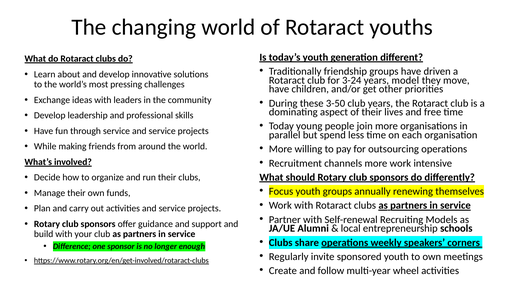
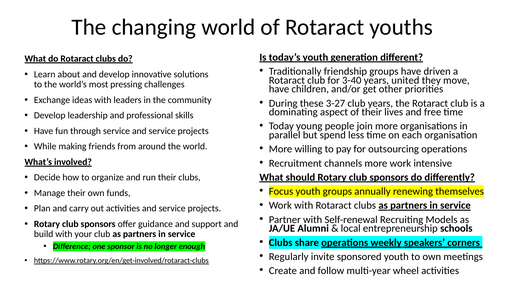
3-24: 3-24 -> 3-40
model: model -> united
3-50: 3-50 -> 3-27
